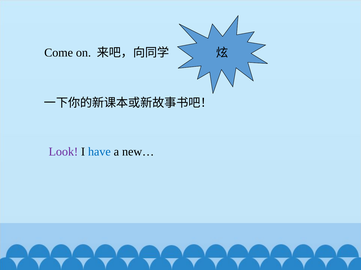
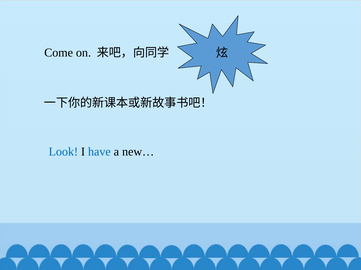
Look colour: purple -> blue
